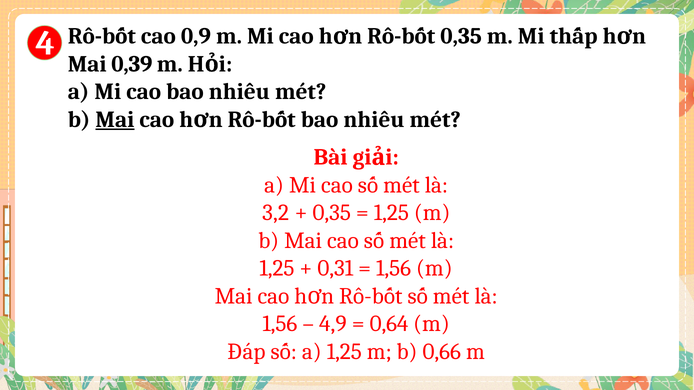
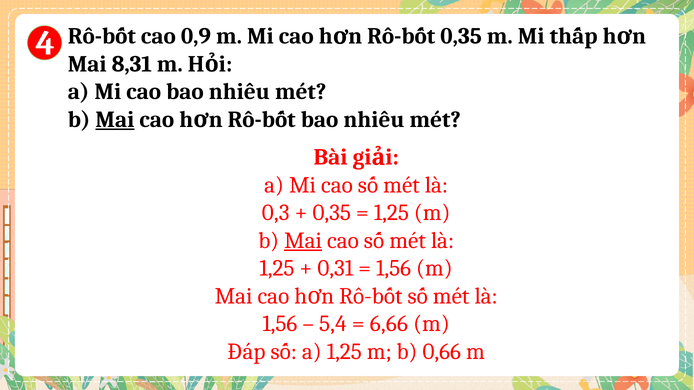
0,39: 0,39 -> 8,31
3,2: 3,2 -> 0,3
Mai at (303, 241) underline: none -> present
4,9: 4,9 -> 5,4
0,64: 0,64 -> 6,66
